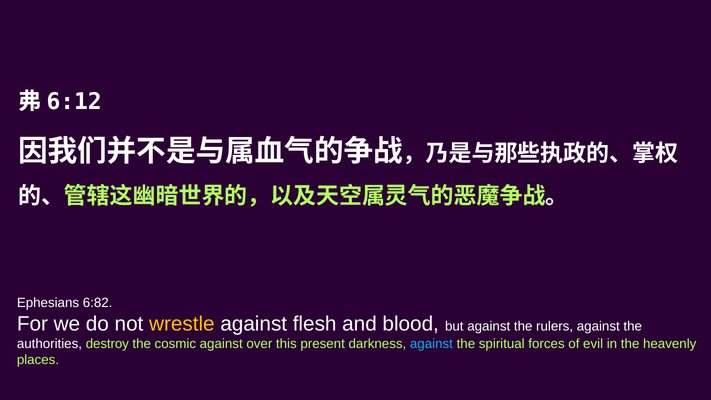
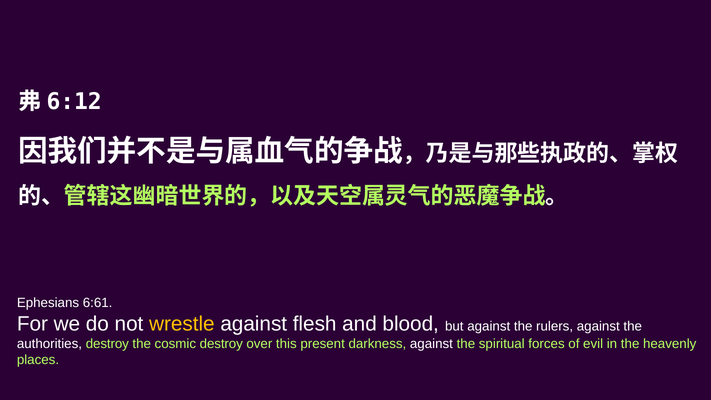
6:82: 6:82 -> 6:61
cosmic against: against -> destroy
against at (431, 344) colour: light blue -> white
